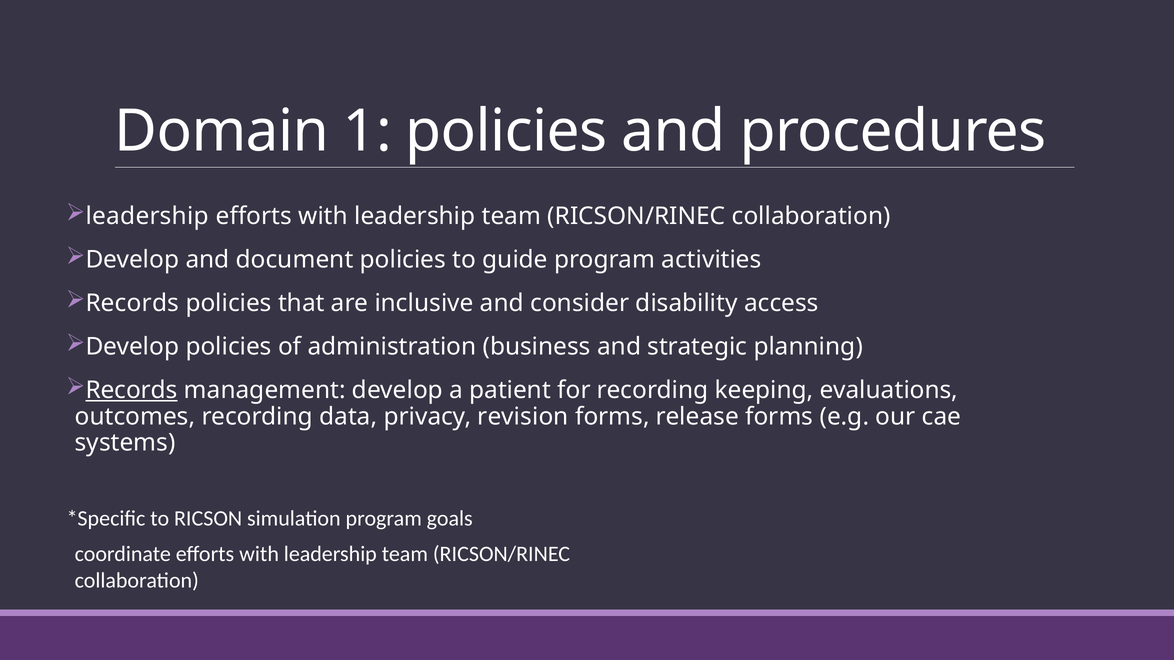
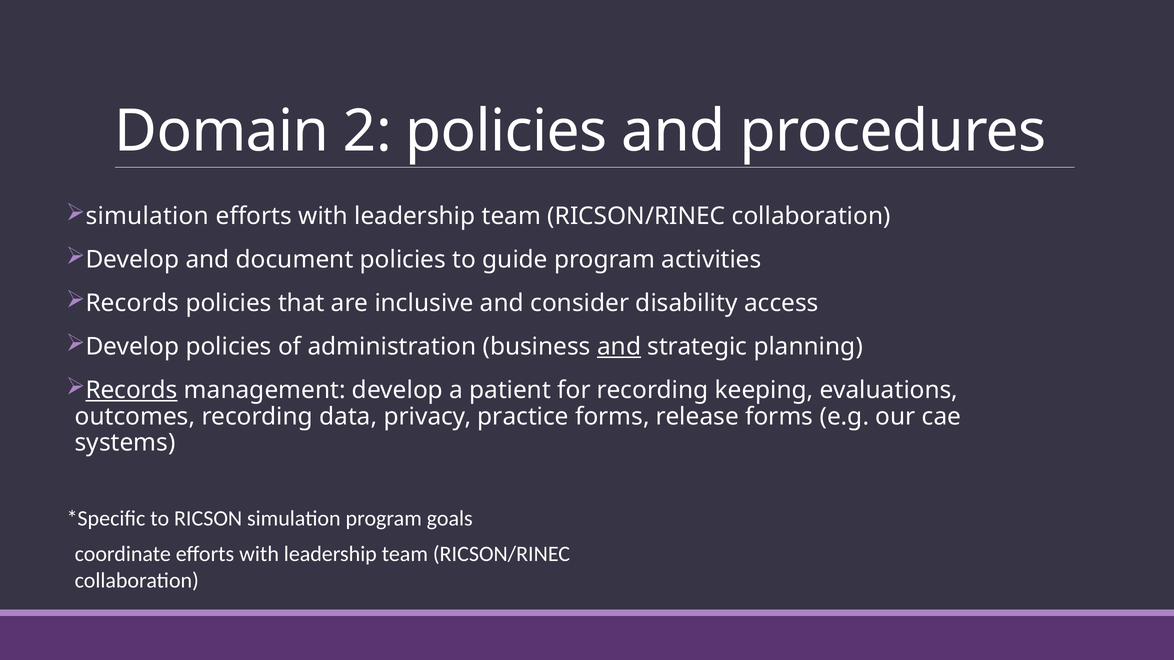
1: 1 -> 2
leadership at (147, 216): leadership -> simulation
and at (619, 347) underline: none -> present
revision: revision -> practice
